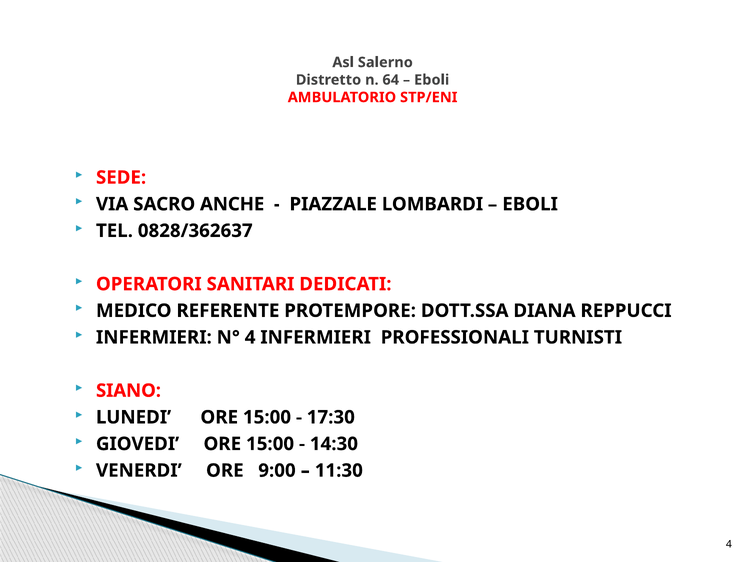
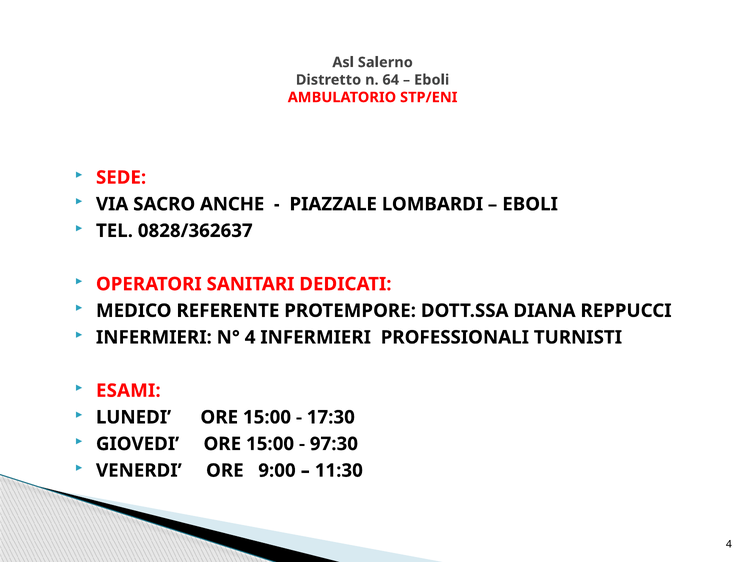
SIANO: SIANO -> ESAMI
14:30: 14:30 -> 97:30
